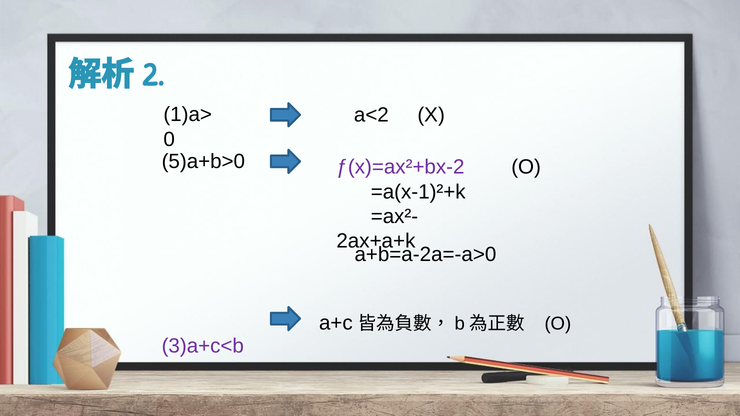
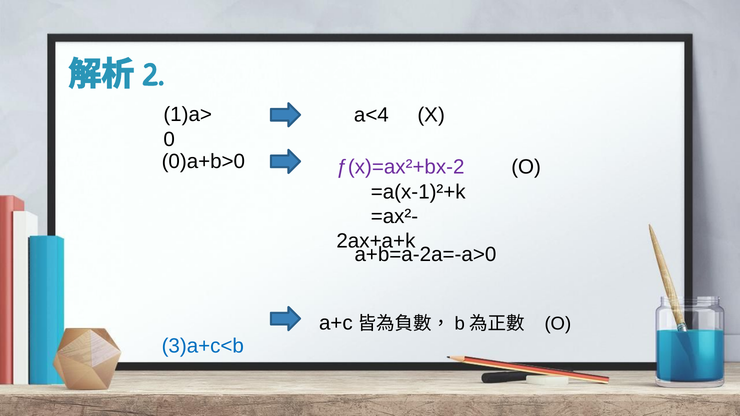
a<2: a<2 -> a<4
5)a+b>0: 5)a+b>0 -> 0)a+b>0
3)a+c<b colour: purple -> blue
